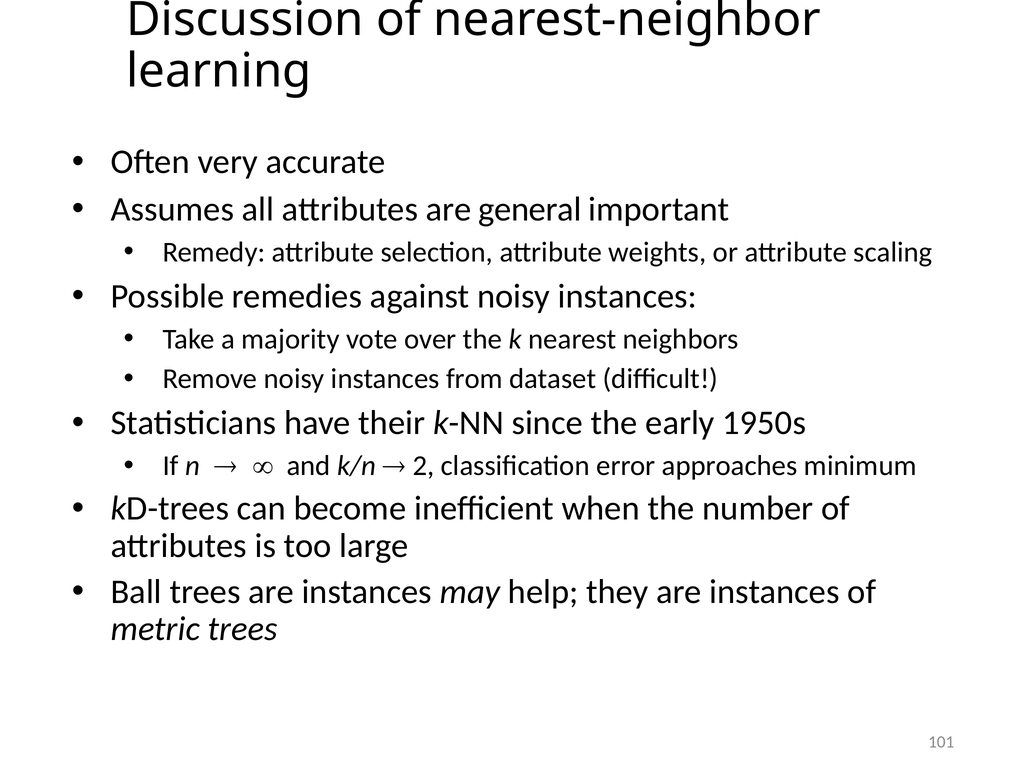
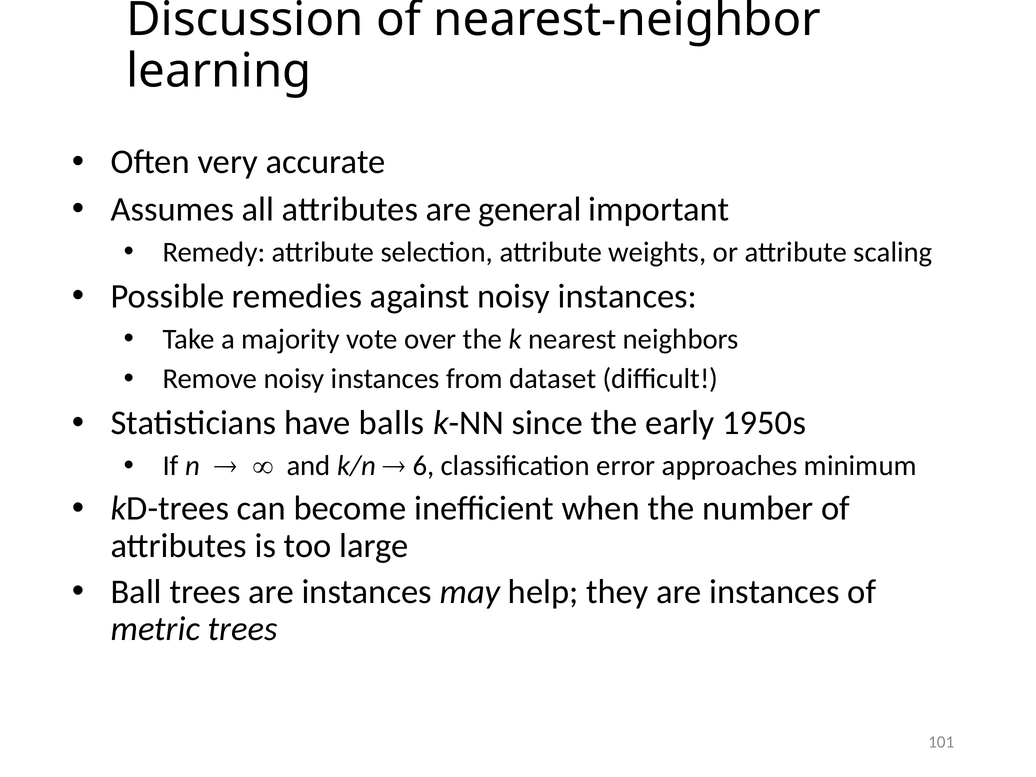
their: their -> balls
2: 2 -> 6
